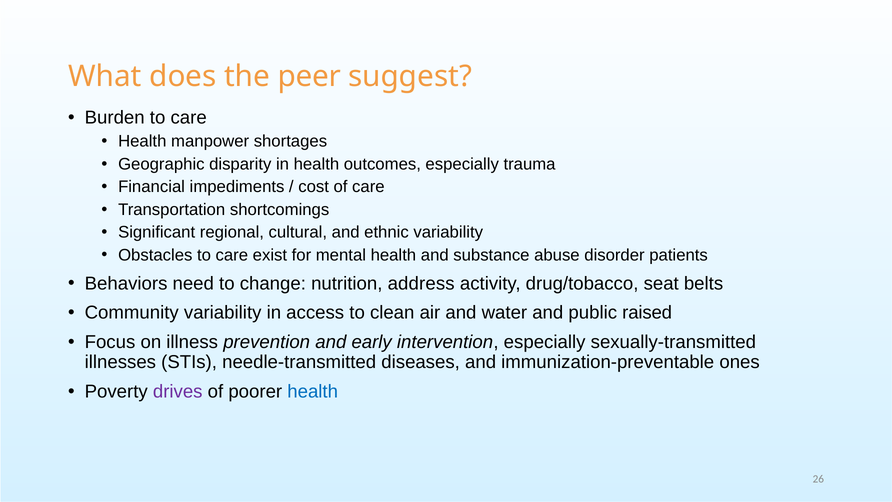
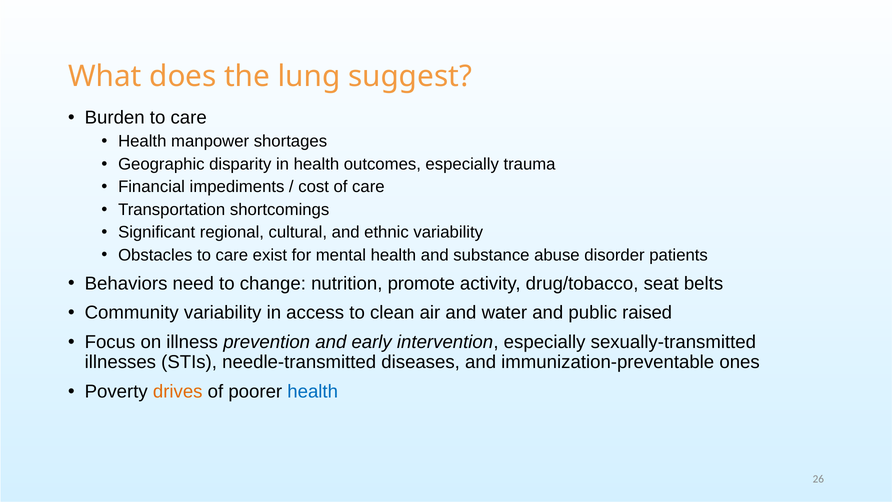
peer: peer -> lung
address: address -> promote
drives colour: purple -> orange
